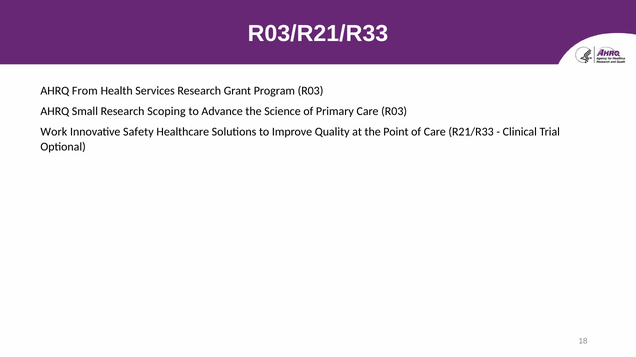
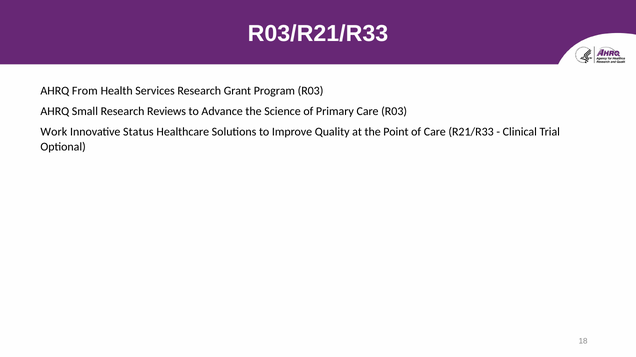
Scoping: Scoping -> Reviews
Safety: Safety -> Status
